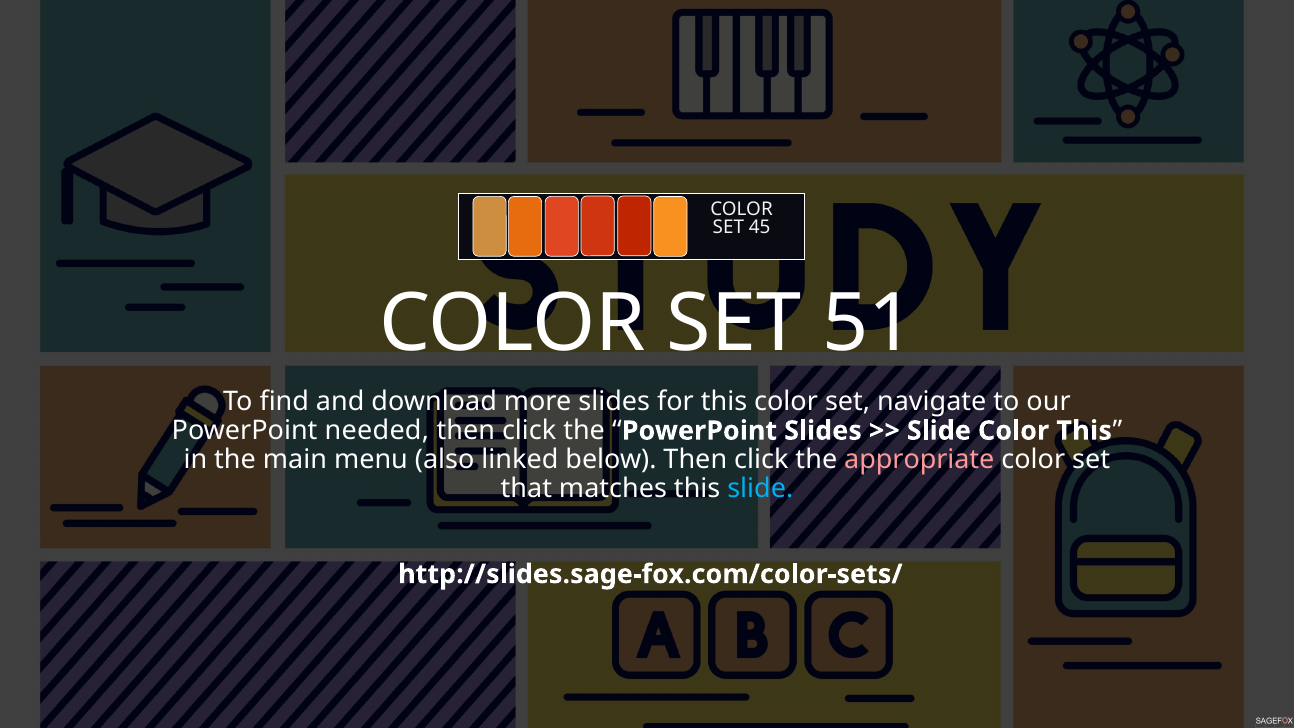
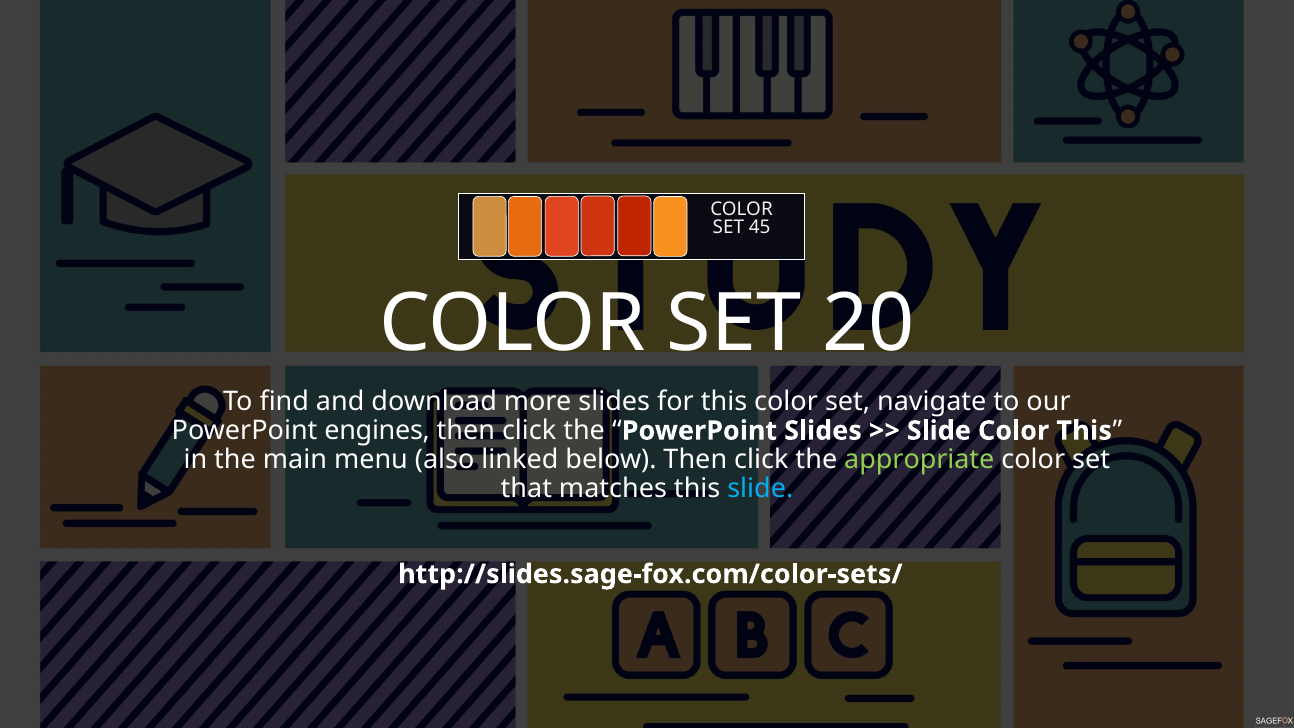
51: 51 -> 20
needed: needed -> engines
appropriate colour: pink -> light green
